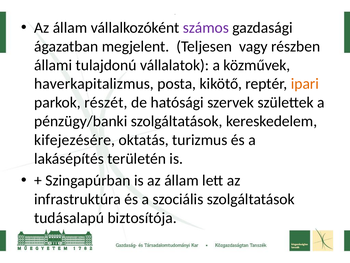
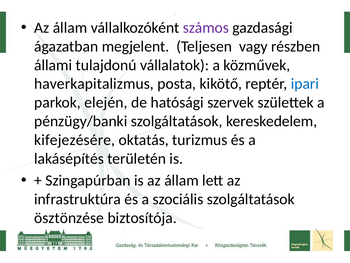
ipari colour: orange -> blue
részét: részét -> elején
tudásalapú: tudásalapú -> ösztönzése
